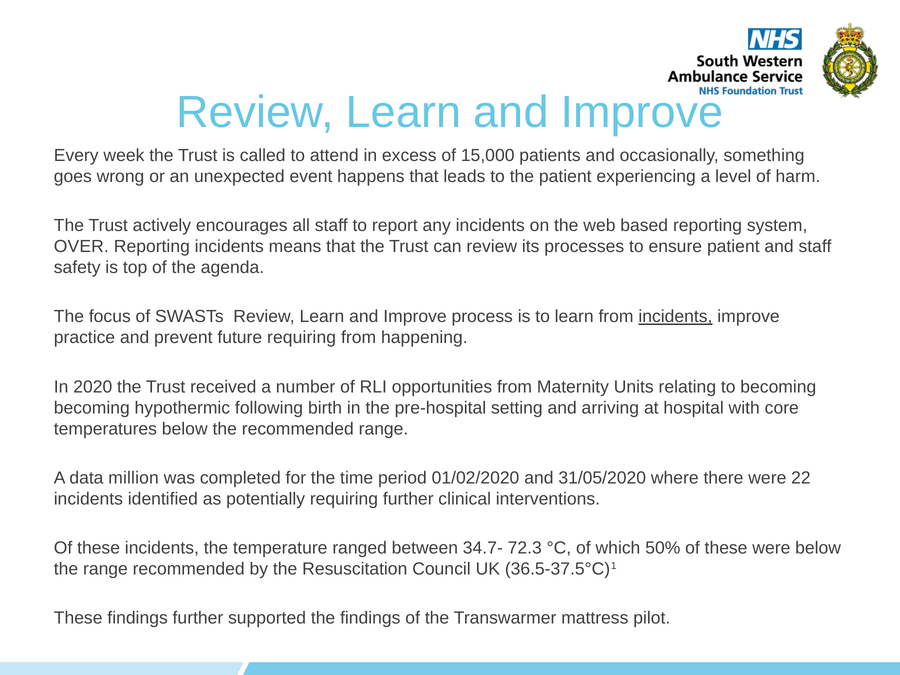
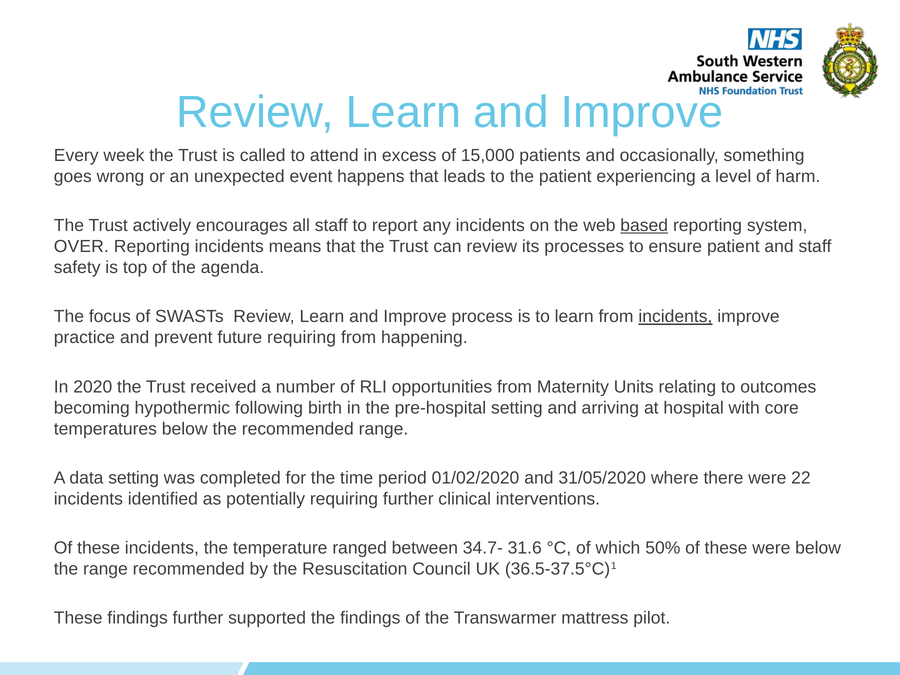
based underline: none -> present
to becoming: becoming -> outcomes
data million: million -> setting
72.3: 72.3 -> 31.6
